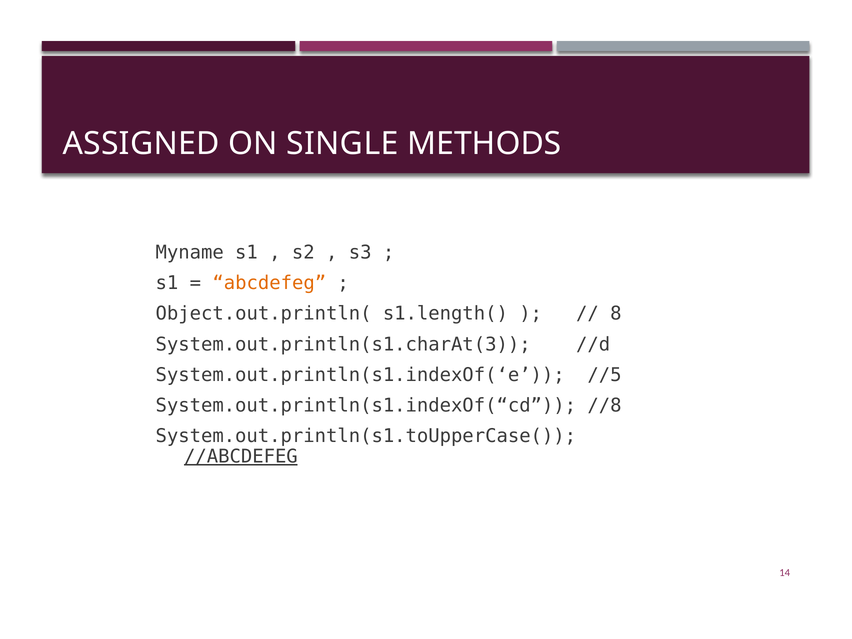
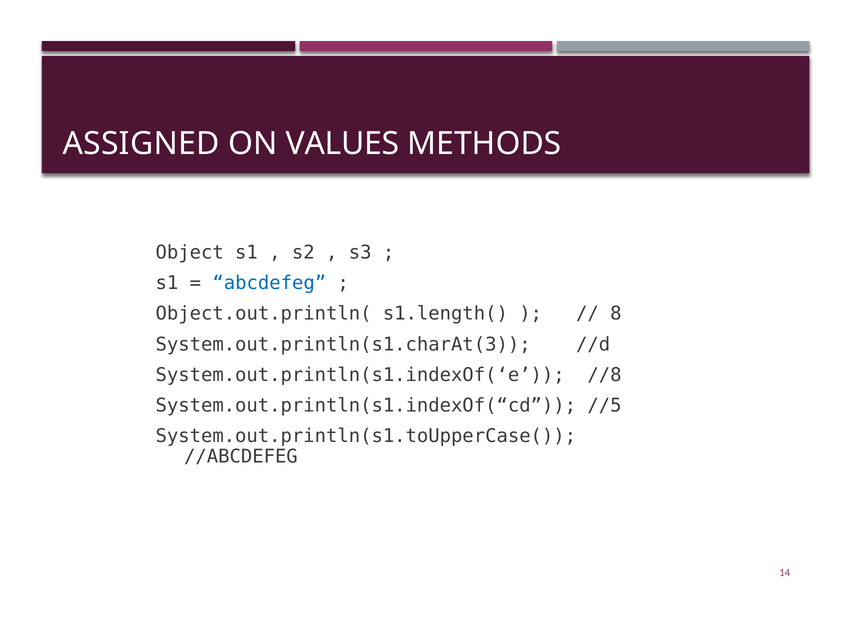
SINGLE: SINGLE -> VALUES
Myname: Myname -> Object
abcdefeg colour: orange -> blue
//5: //5 -> //8
//8: //8 -> //5
//ABCDEFEG underline: present -> none
